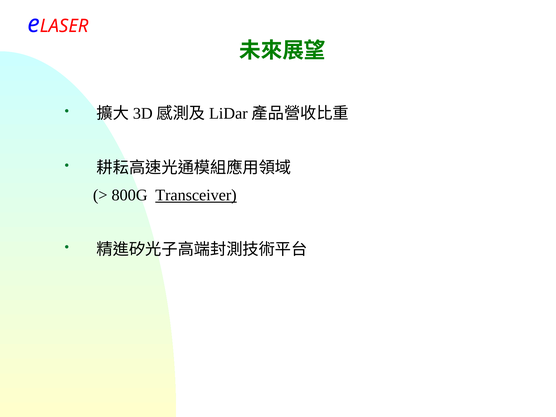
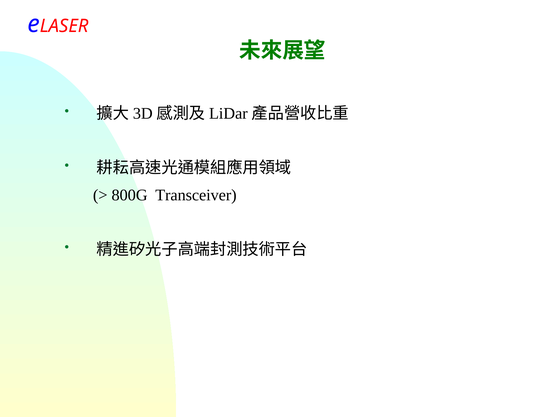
Transceiver underline: present -> none
